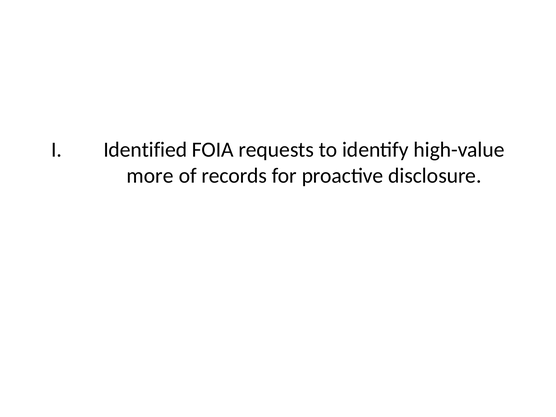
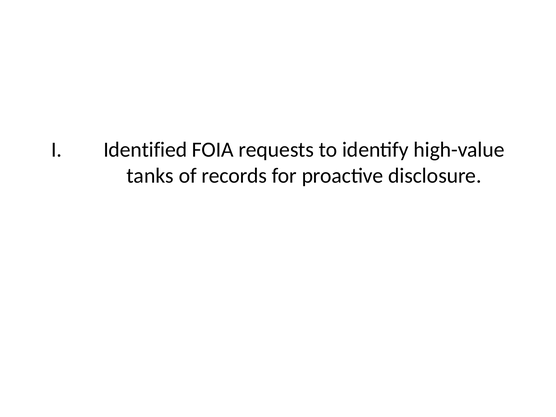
more: more -> tanks
